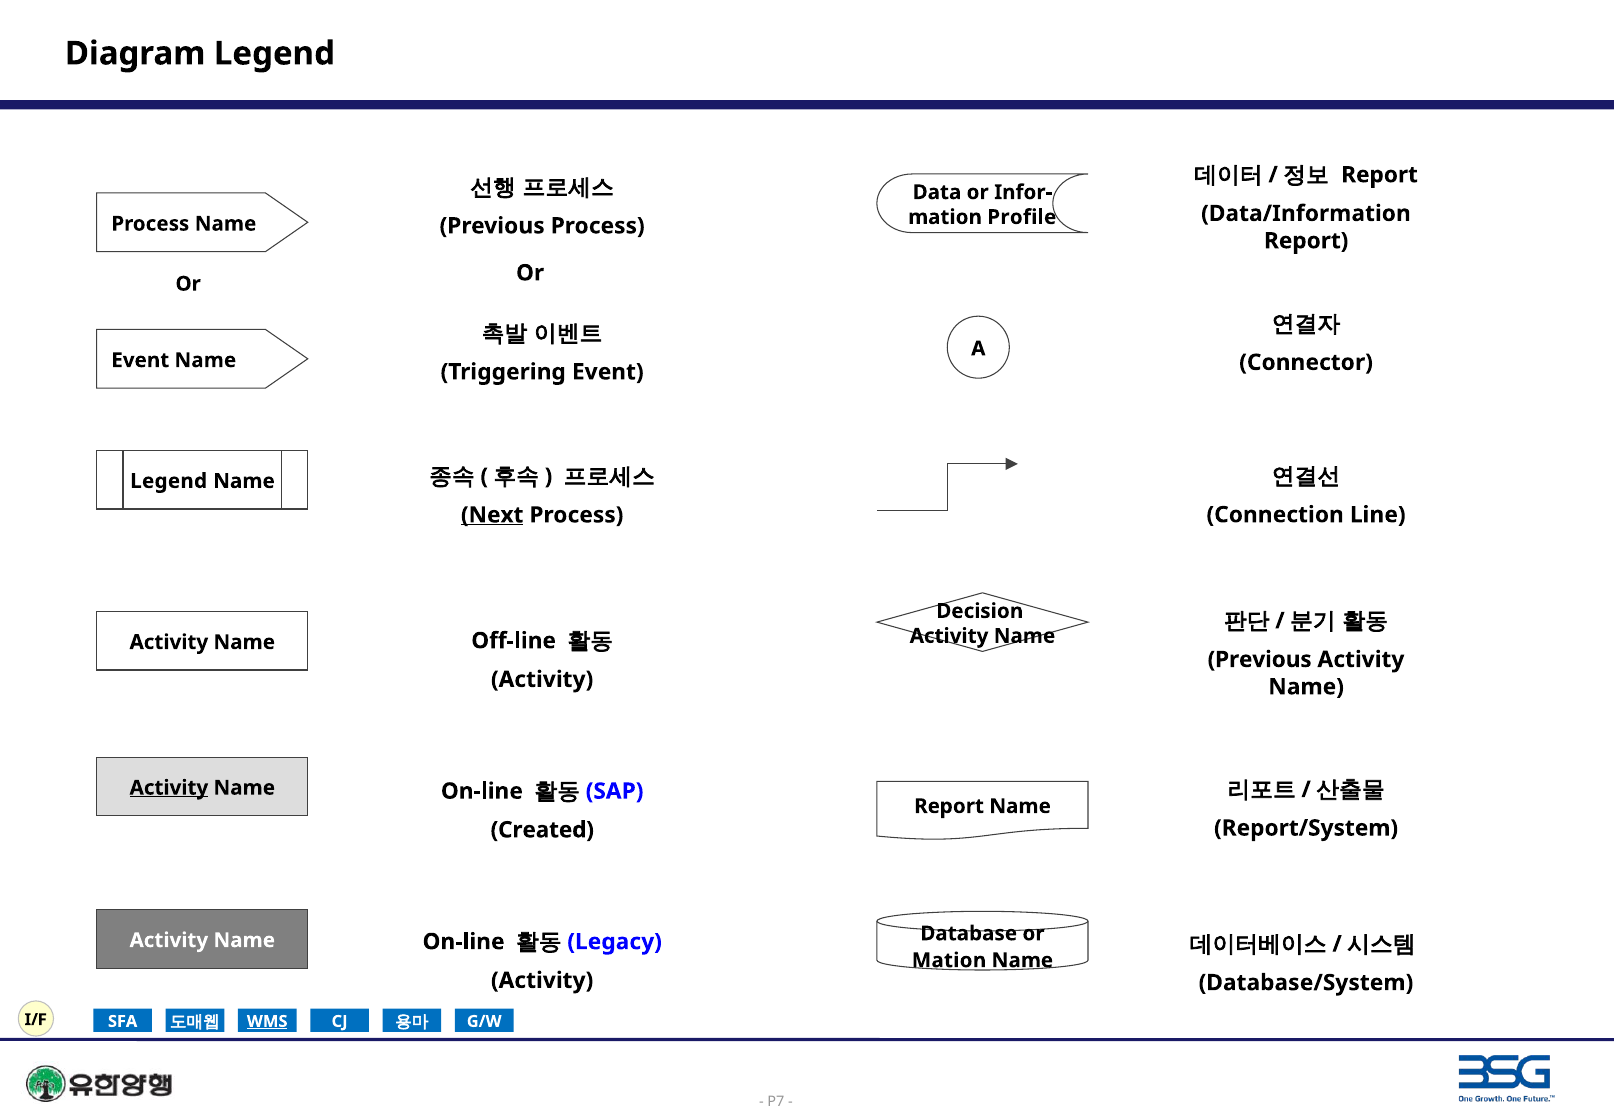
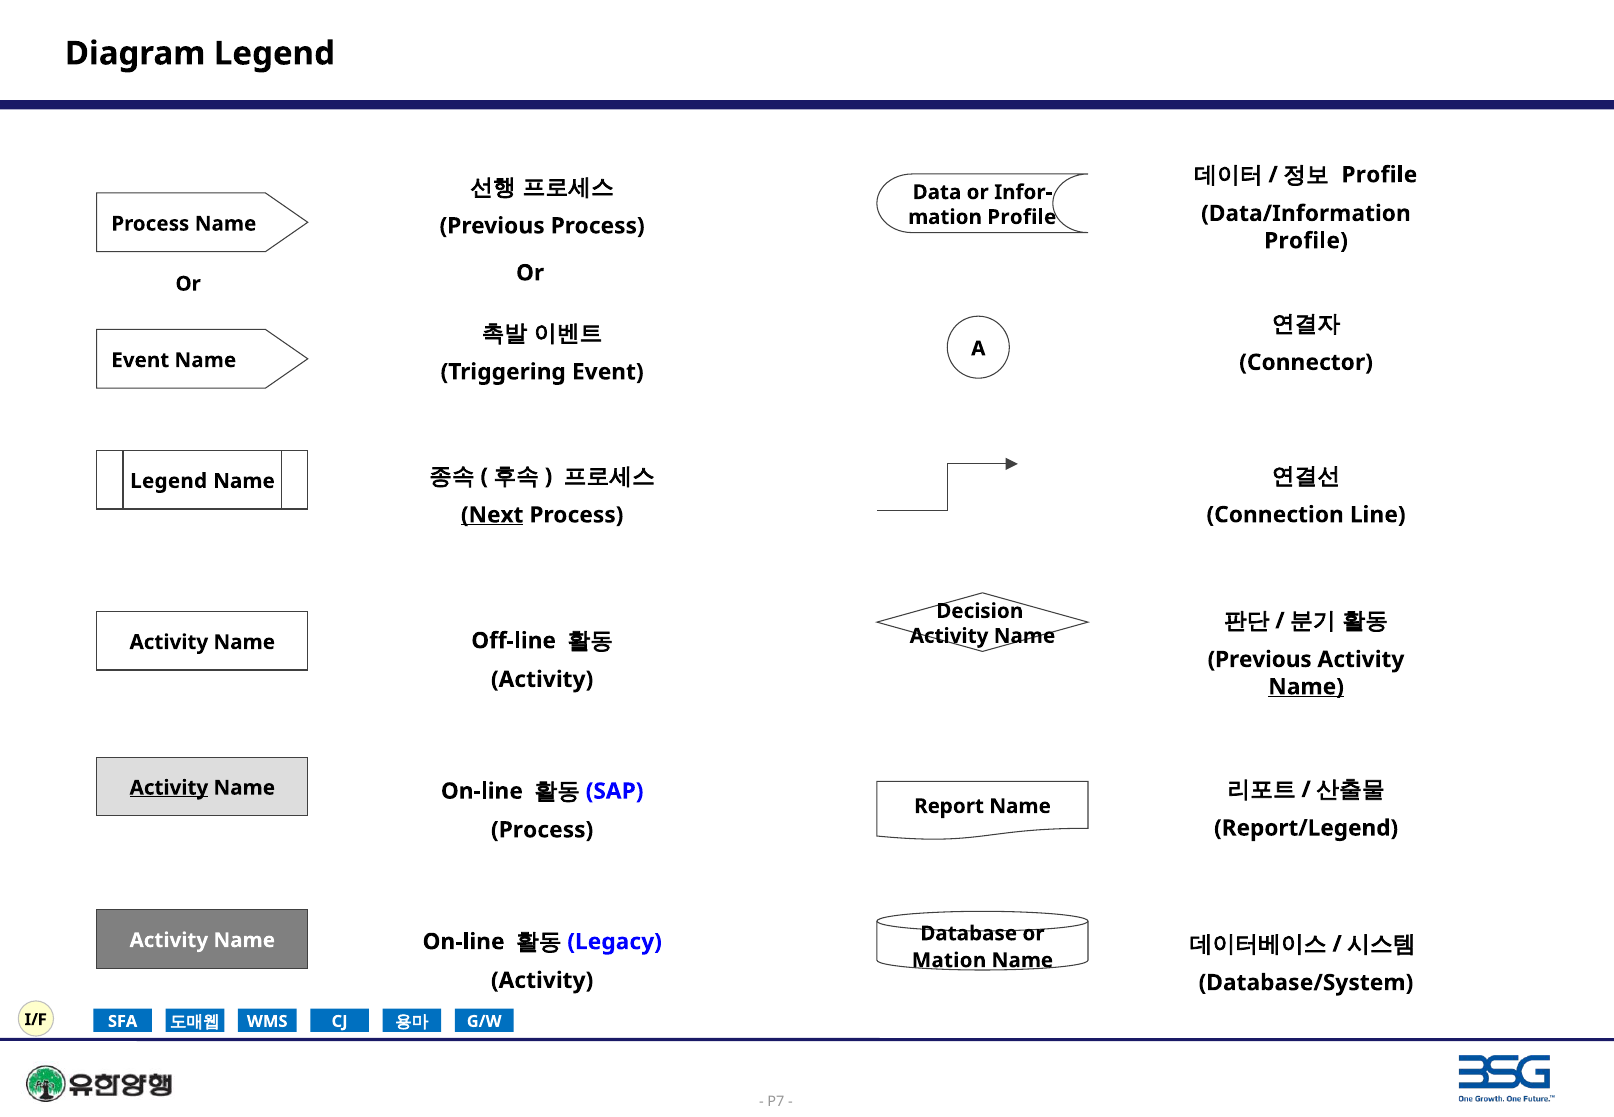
Report at (1380, 175): Report -> Profile
Report at (1306, 241): Report -> Profile
Name at (1306, 687) underline: none -> present
Report/System: Report/System -> Report/Legend
Created at (542, 830): Created -> Process
WMS underline: present -> none
